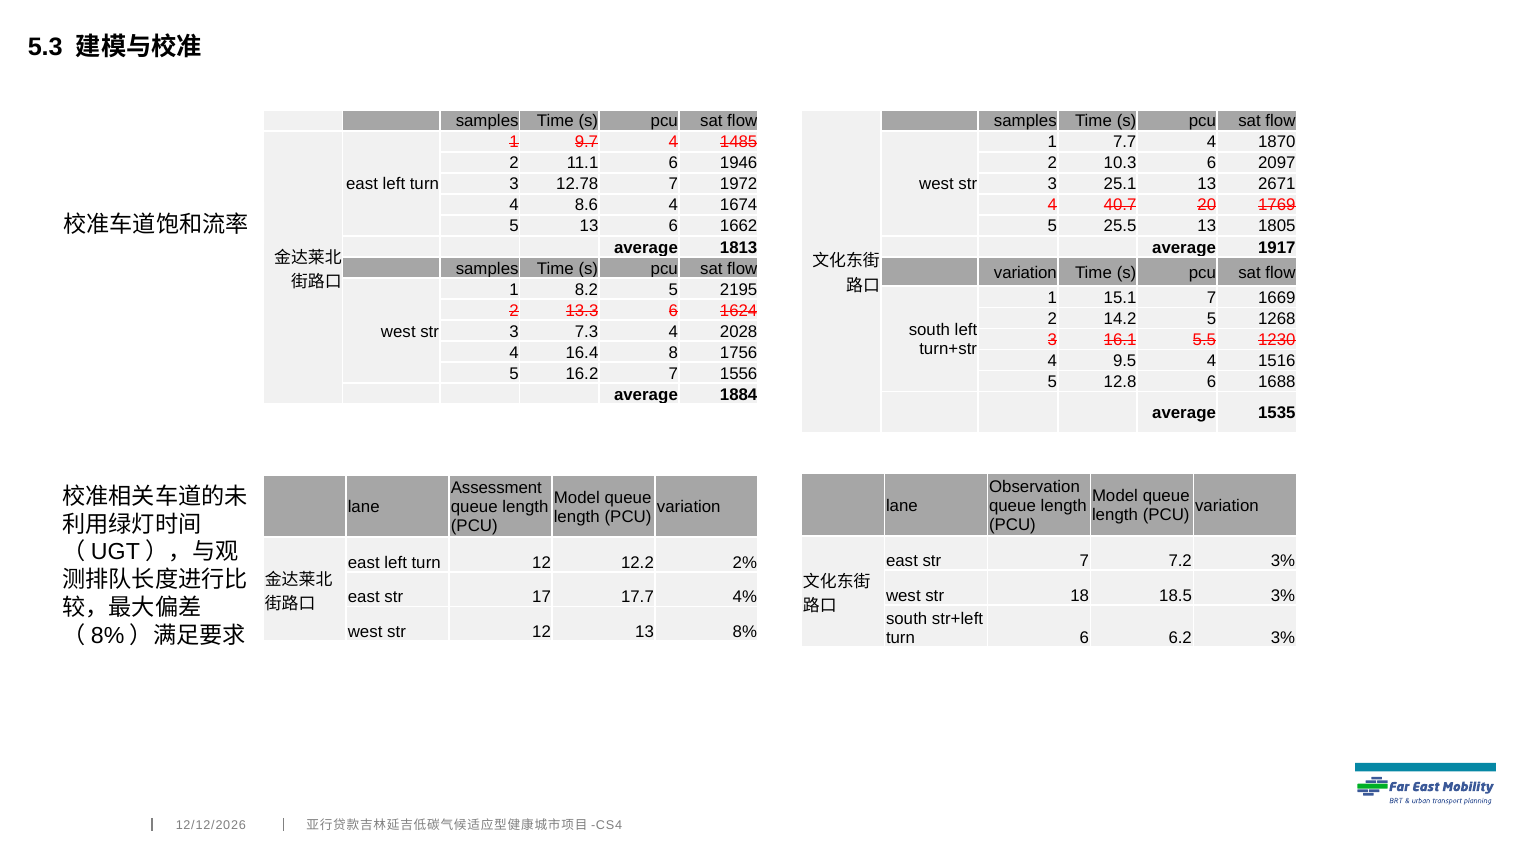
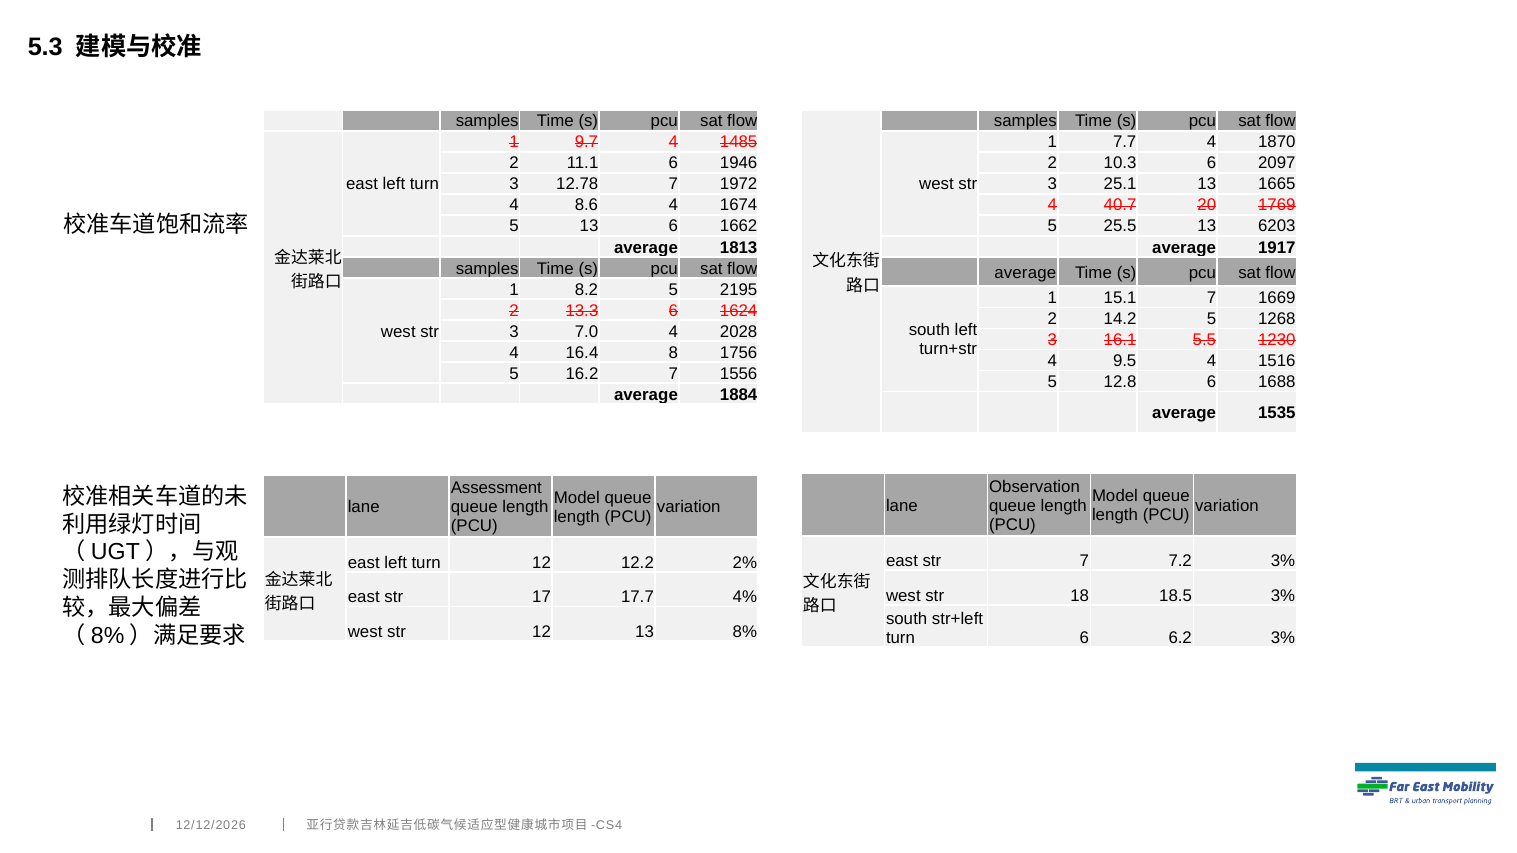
2671: 2671 -> 1665
1805: 1805 -> 6203
variation at (1025, 273): variation -> average
7.3: 7.3 -> 7.0
